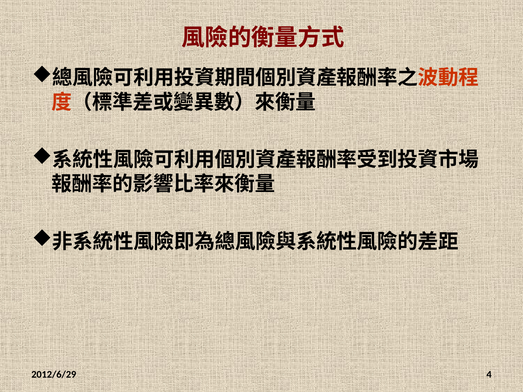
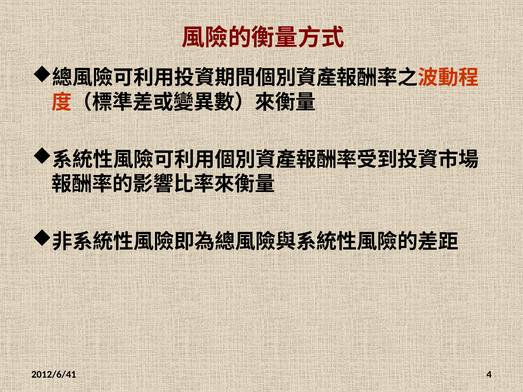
2012/6/29: 2012/6/29 -> 2012/6/41
